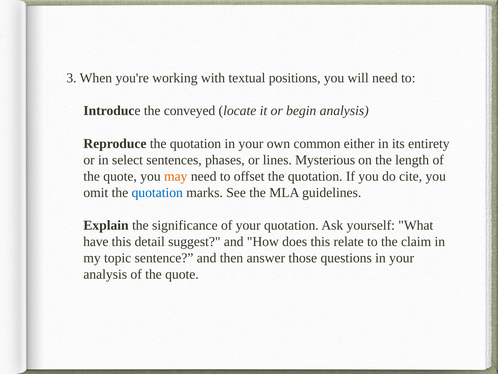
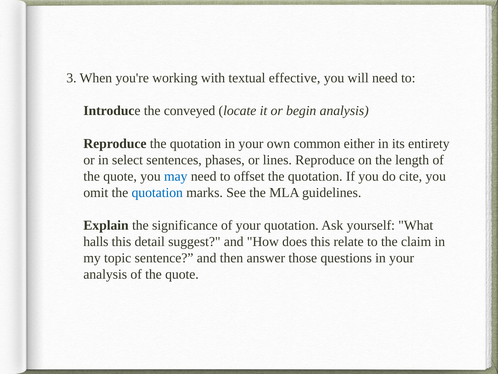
positions: positions -> effective
lines Mysterious: Mysterious -> Reproduce
may colour: orange -> blue
have: have -> halls
